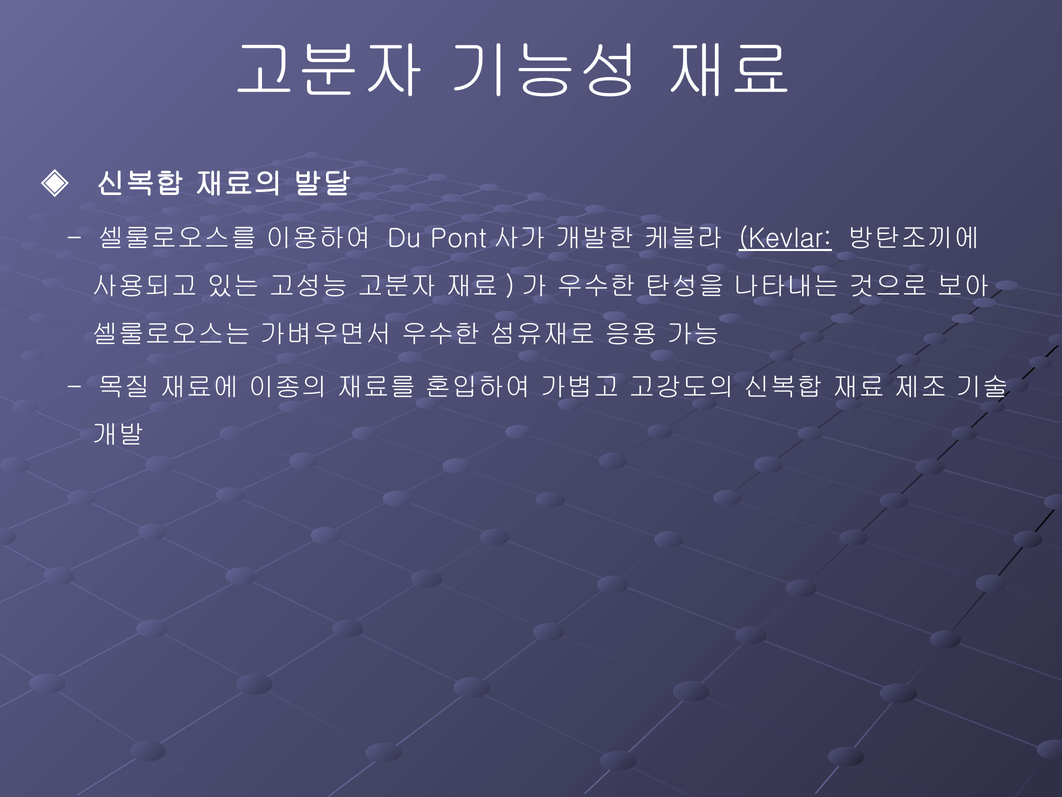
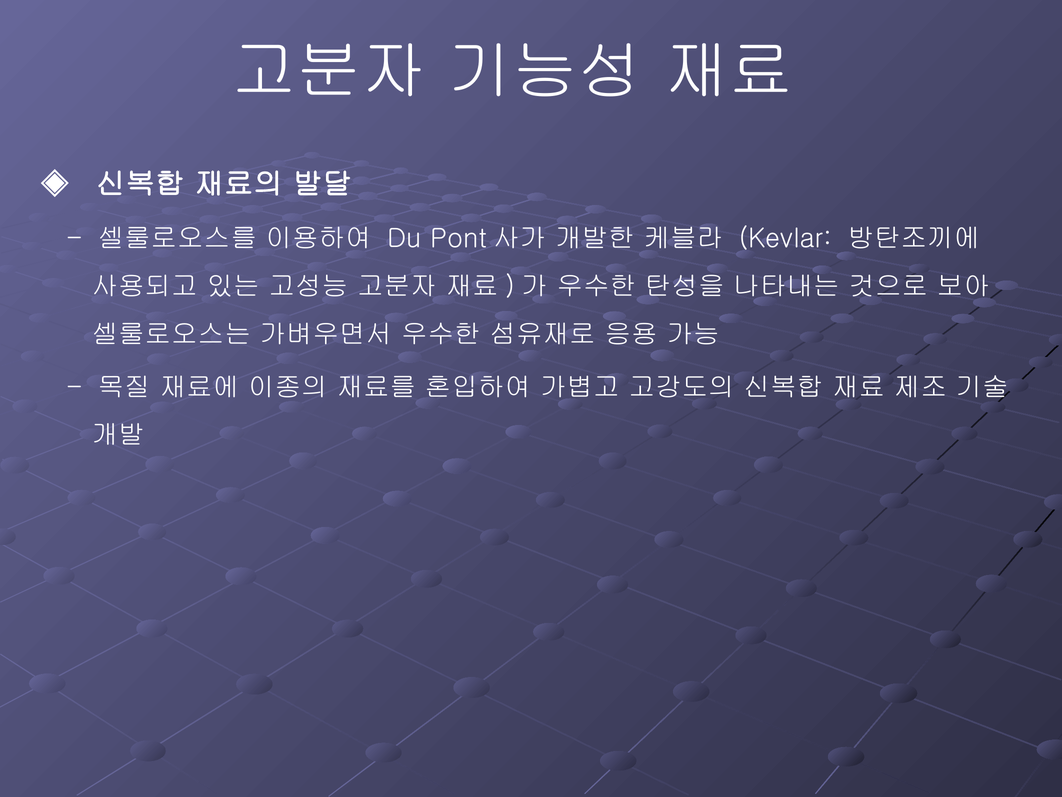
Kevlar underline: present -> none
